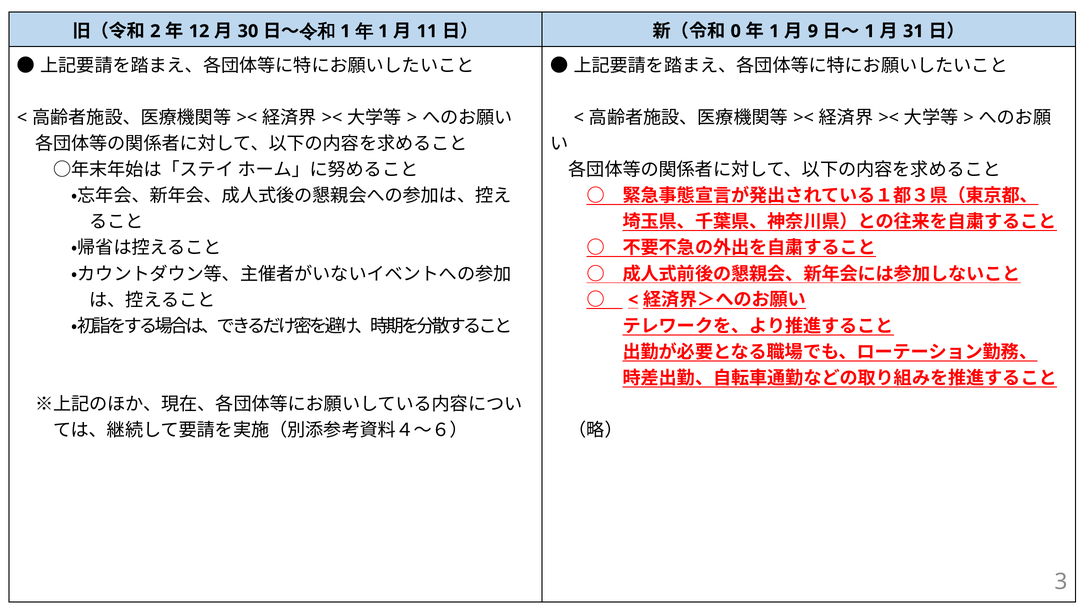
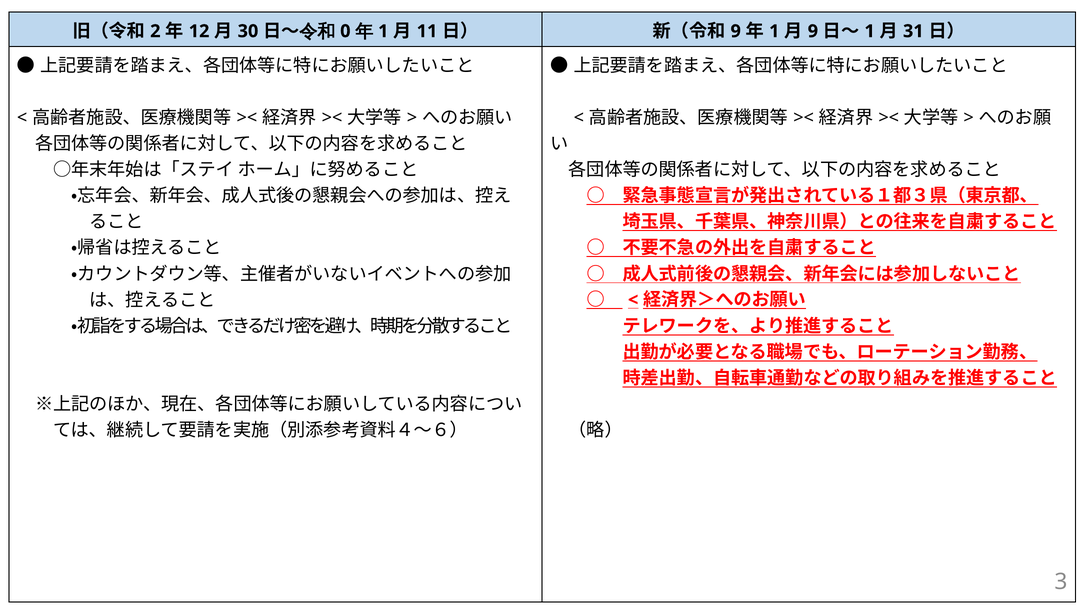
1 at (345, 31): 1 -> 0
0 at (736, 31): 0 -> 9
